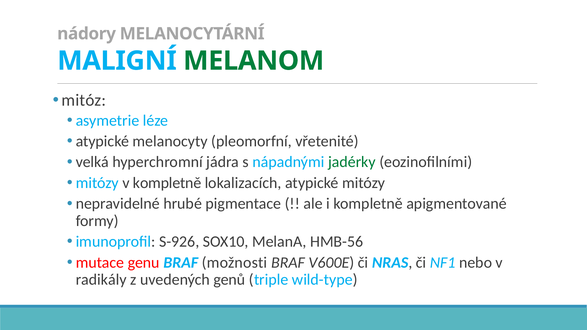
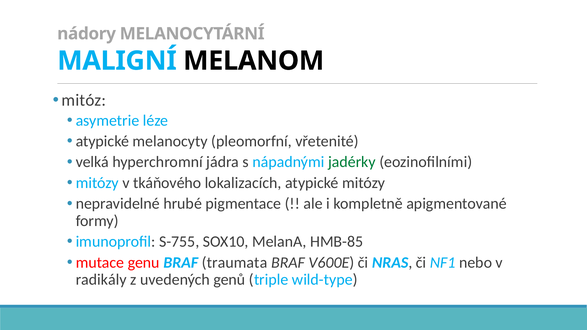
MELANOM colour: green -> black
v kompletně: kompletně -> tkáňového
S-926: S-926 -> S-755
HMB-56: HMB-56 -> HMB-85
možnosti: možnosti -> traumata
